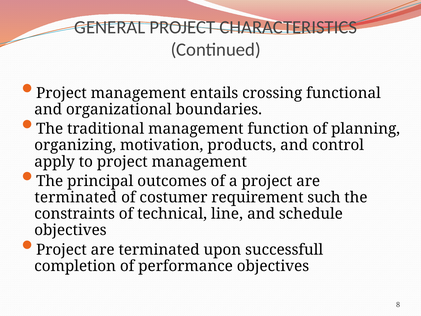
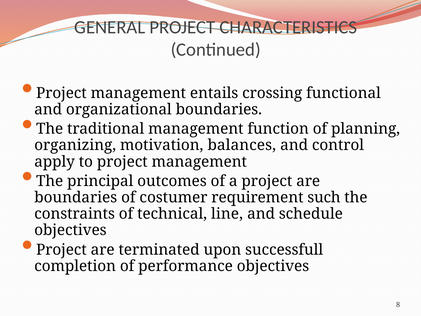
products: products -> balances
terminated at (76, 197): terminated -> boundaries
